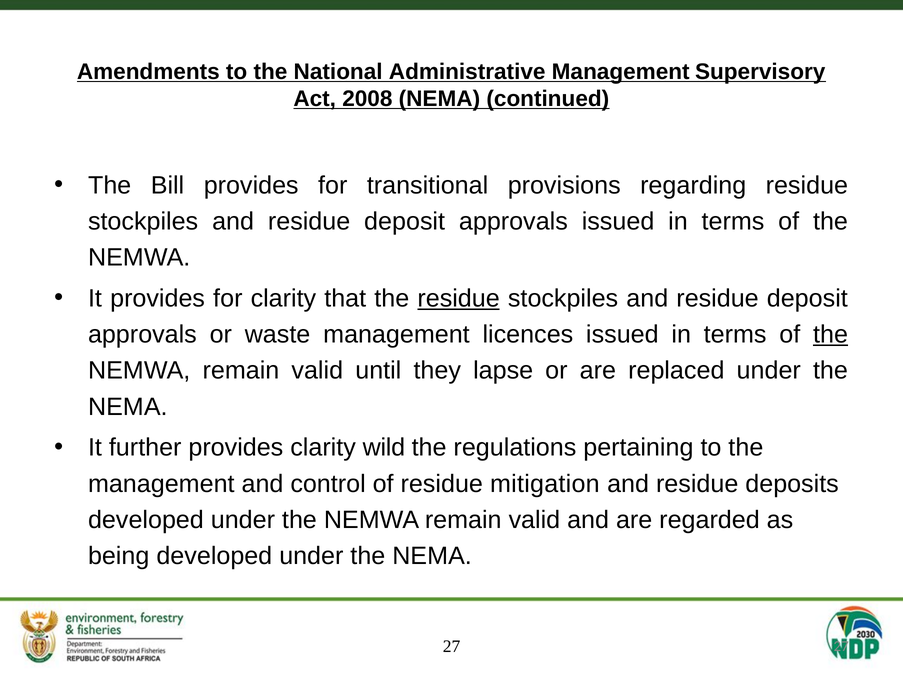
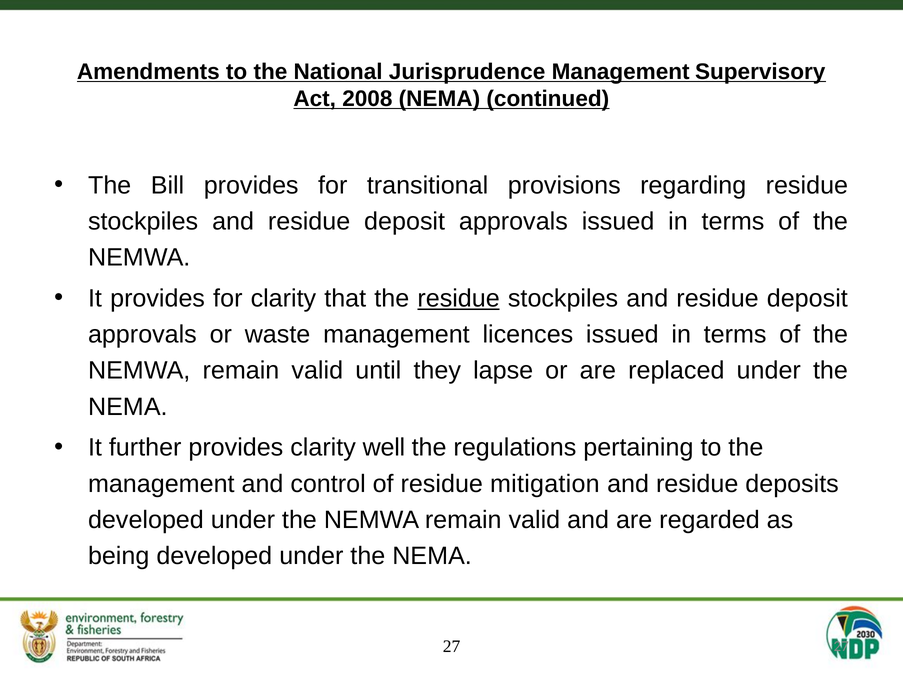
Administrative: Administrative -> Jurisprudence
the at (831, 335) underline: present -> none
wild: wild -> well
